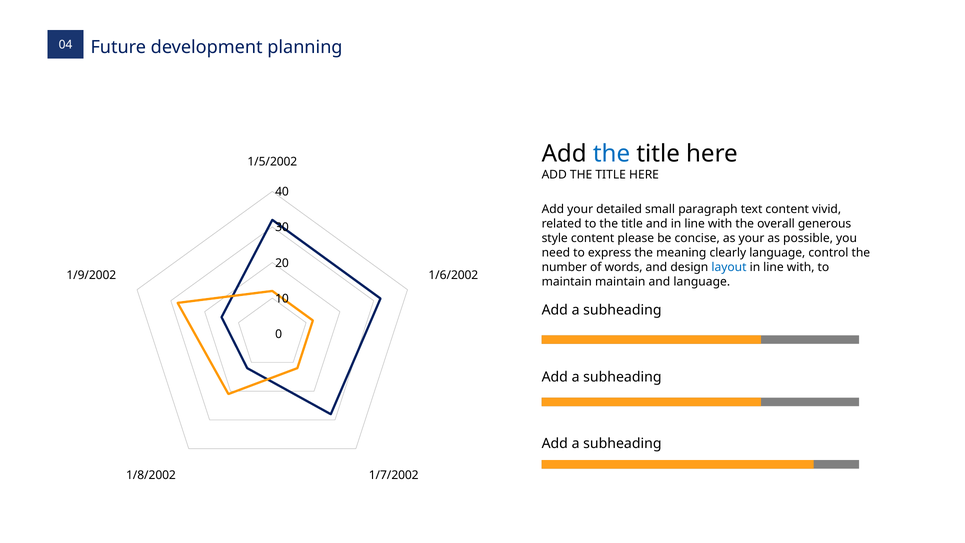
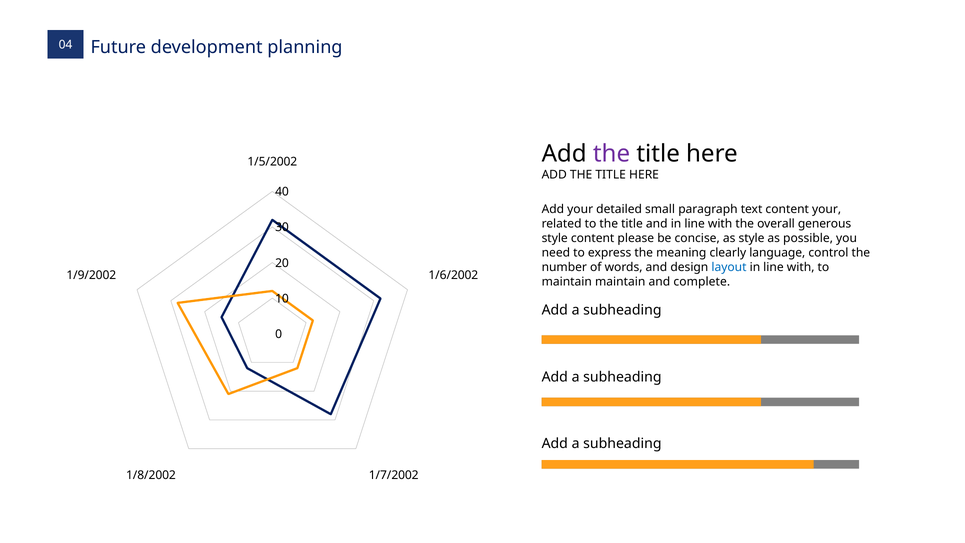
the at (612, 154) colour: blue -> purple
content vivid: vivid -> your
as your: your -> style
and language: language -> complete
